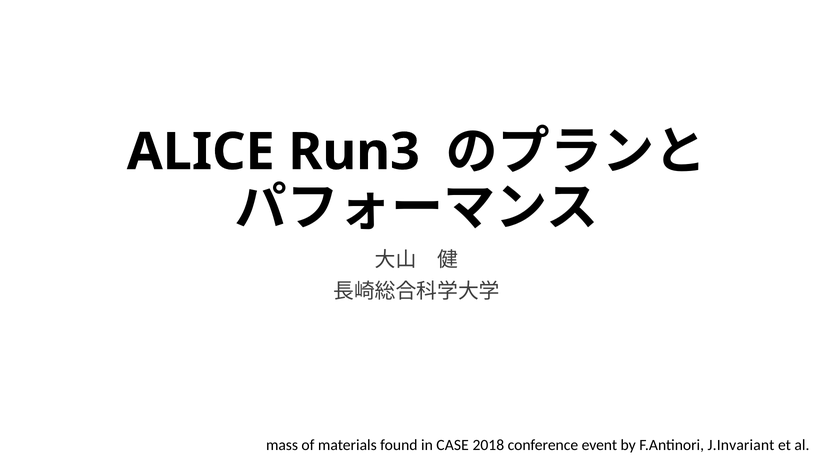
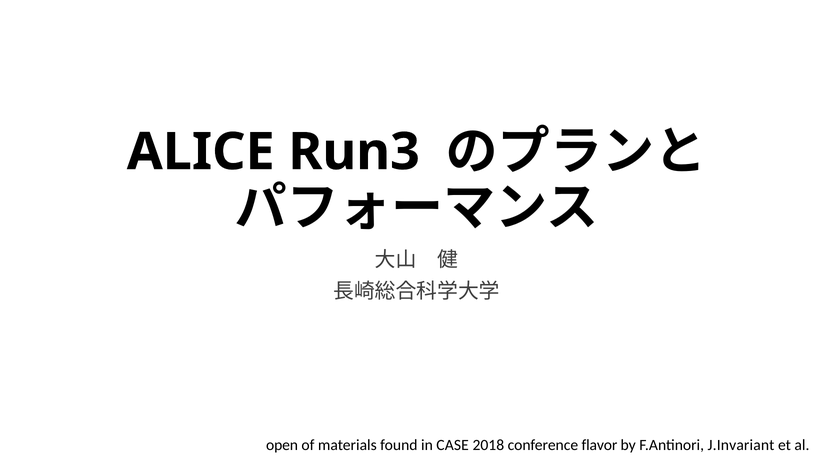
mass: mass -> open
event: event -> flavor
